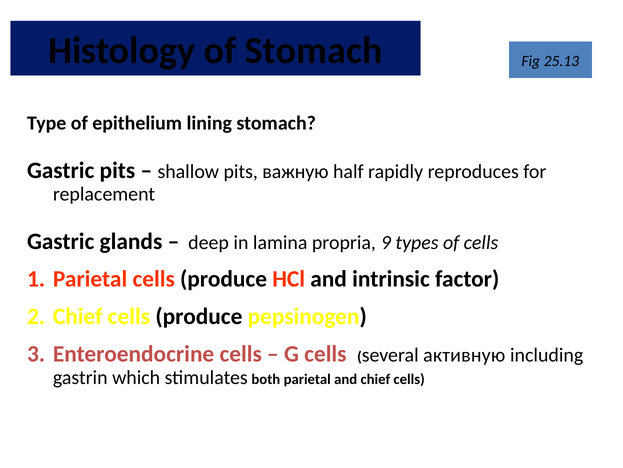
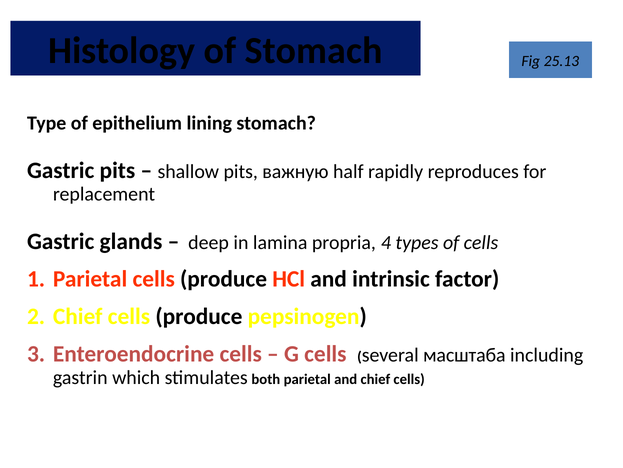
9: 9 -> 4
активную: активную -> масштаба
